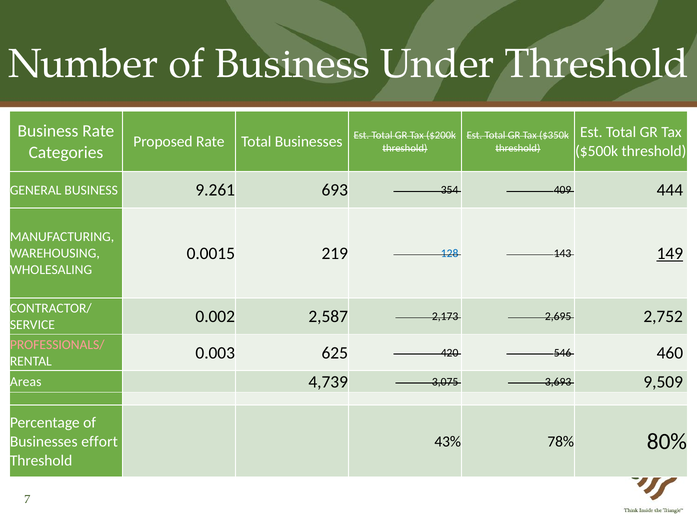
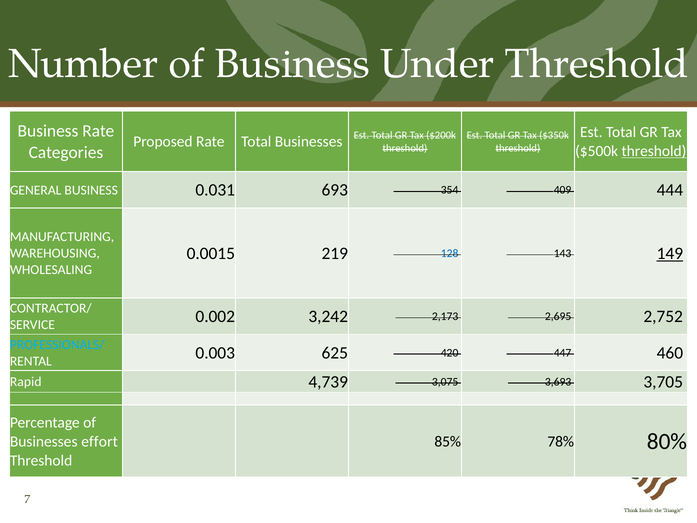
threshold at (654, 151) underline: none -> present
9.261: 9.261 -> 0.031
2,587: 2,587 -> 3,242
PROFESSIONALS/ colour: pink -> light blue
546: 546 -> 447
Areas: Areas -> Rapid
9,509: 9,509 -> 3,705
43%: 43% -> 85%
